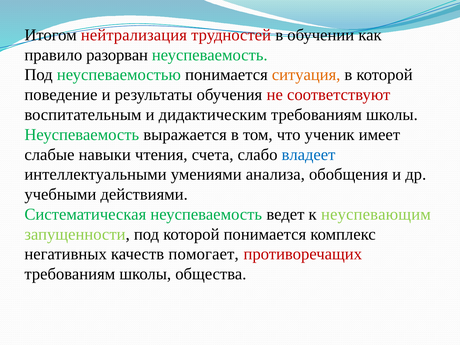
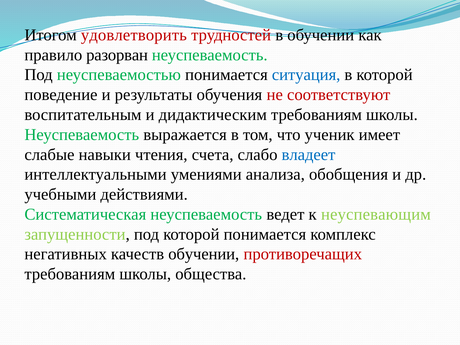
нейтрализация: нейтрализация -> удовлетворить
ситуация colour: orange -> blue
качеств помогает: помогает -> обучении
